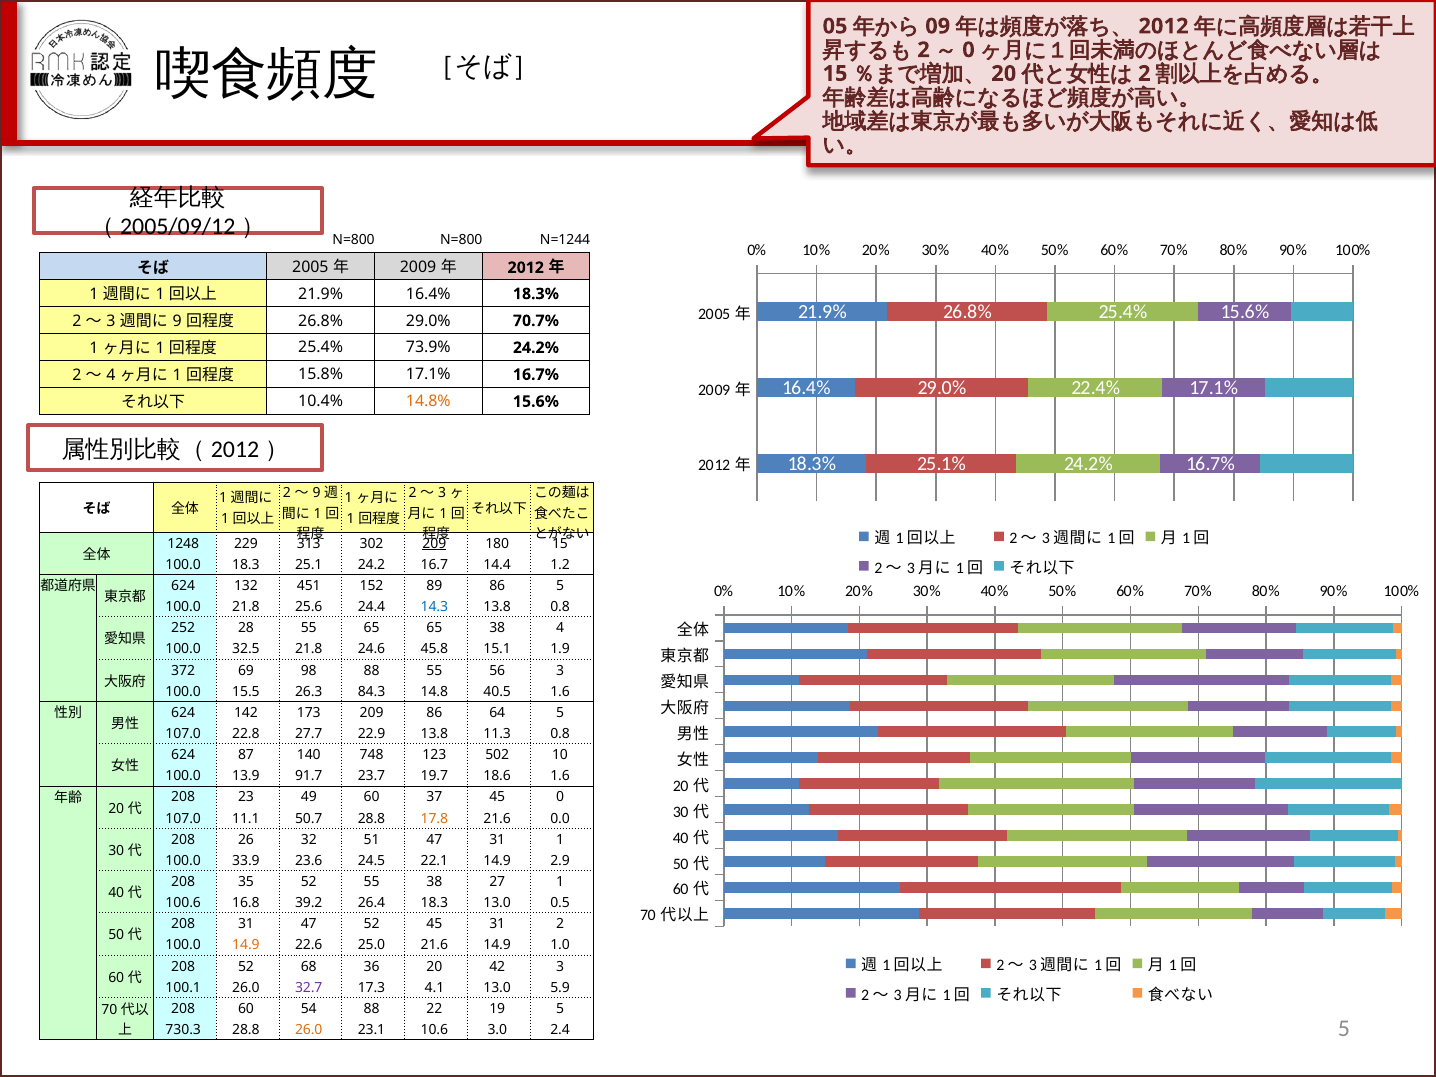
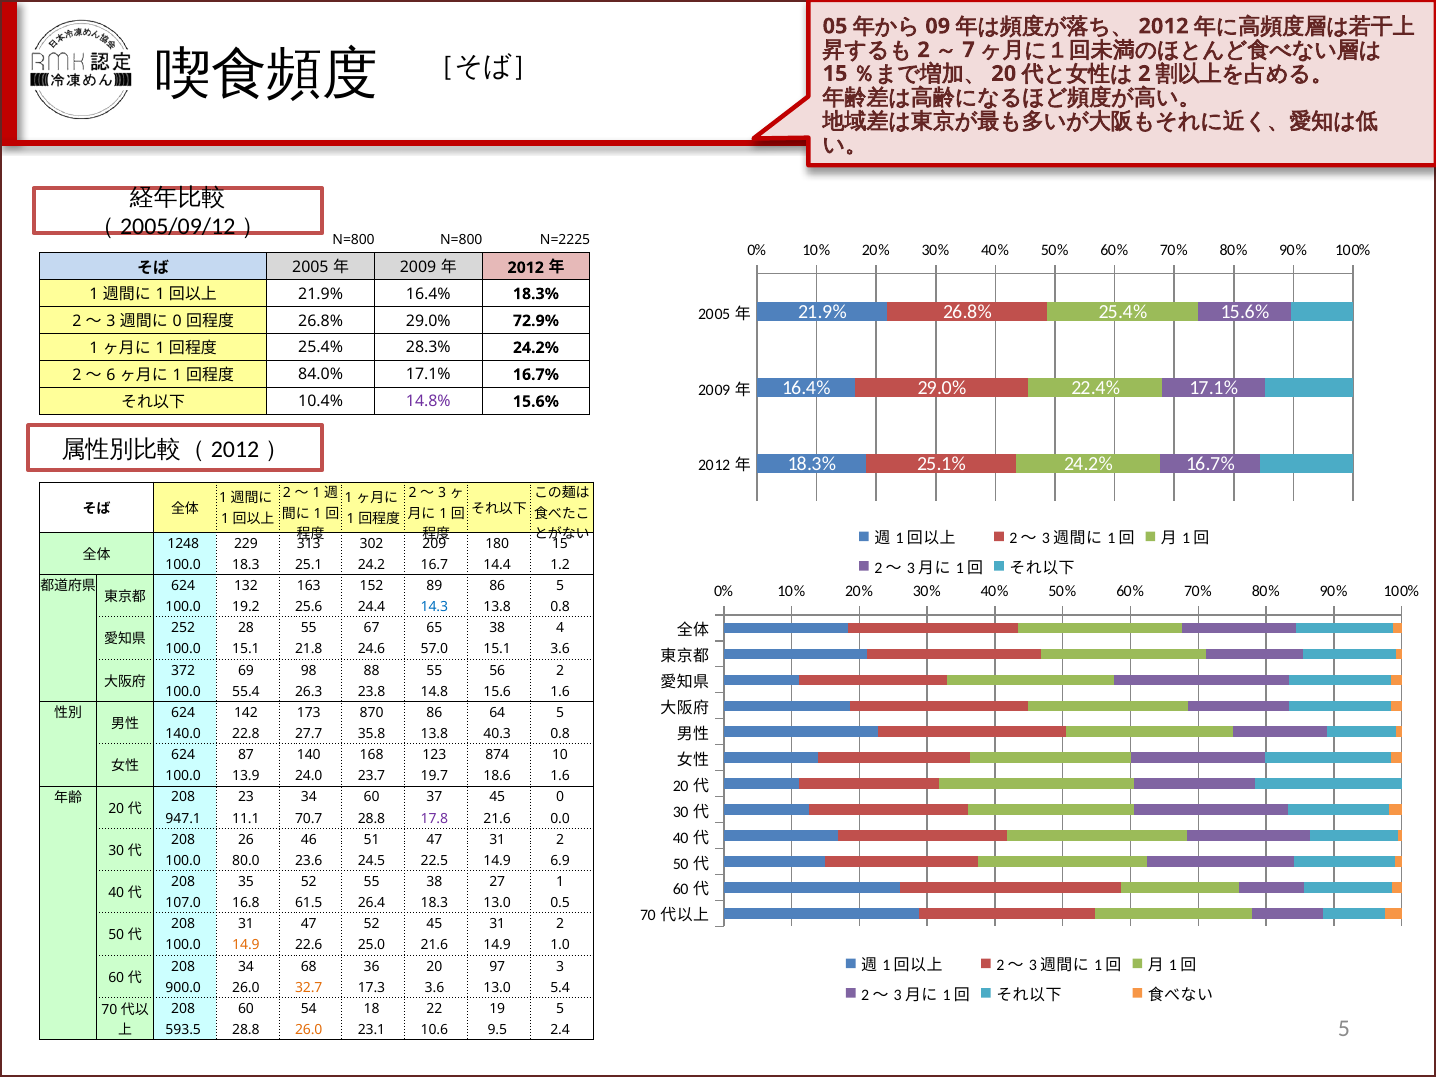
0 at (969, 50): 0 -> 7
N=1244: N=1244 -> N=2225
9 at (177, 321): 9 -> 0
70.7%: 70.7% -> 72.9%
73.9%: 73.9% -> 28.3%
4 at (111, 375): 4 -> 6
15.8%: 15.8% -> 84.0%
14.8% colour: orange -> purple
9 at (317, 493): 9 -> 1
209 at (434, 544) underline: present -> none
451: 451 -> 163
100.0 21.8: 21.8 -> 19.2
55 65: 65 -> 67
100.0 32.5: 32.5 -> 15.1
45.8: 45.8 -> 57.0
15.1 1.9: 1.9 -> 3.6
56 3: 3 -> 2
15.5: 15.5 -> 55.4
84.3: 84.3 -> 23.8
40.5: 40.5 -> 15.6
173 209: 209 -> 870
107.0 at (183, 734): 107.0 -> 140.0
22.9: 22.9 -> 35.8
11.3: 11.3 -> 40.3
748: 748 -> 168
502: 502 -> 874
91.7: 91.7 -> 24.0
23 49: 49 -> 34
107.0 at (183, 818): 107.0 -> 947.1
50.7: 50.7 -> 70.7
17.8 colour: orange -> purple
32: 32 -> 46
47 31 1: 1 -> 2
33.9: 33.9 -> 80.0
22.1: 22.1 -> 22.5
2.9: 2.9 -> 6.9
100.6: 100.6 -> 107.0
39.2: 39.2 -> 61.5
208 52: 52 -> 34
42: 42 -> 97
100.1: 100.1 -> 900.0
32.7 colour: purple -> orange
17.3 4.1: 4.1 -> 3.6
5.9: 5.9 -> 5.4
54 88: 88 -> 18
730.3: 730.3 -> 593.5
3.0: 3.0 -> 9.5
